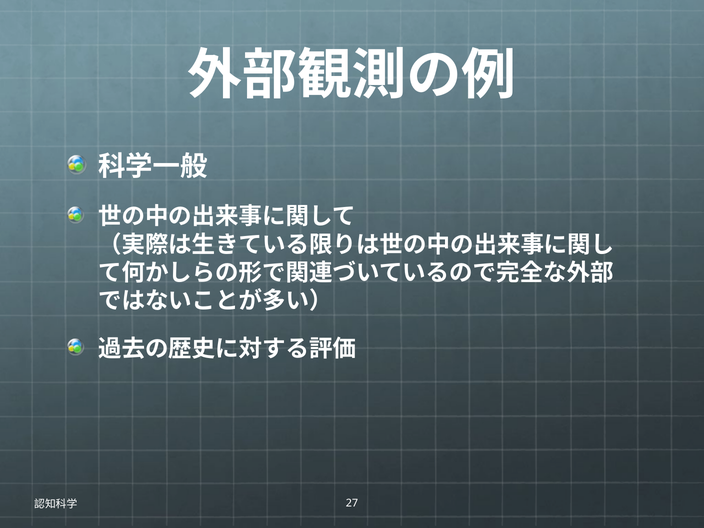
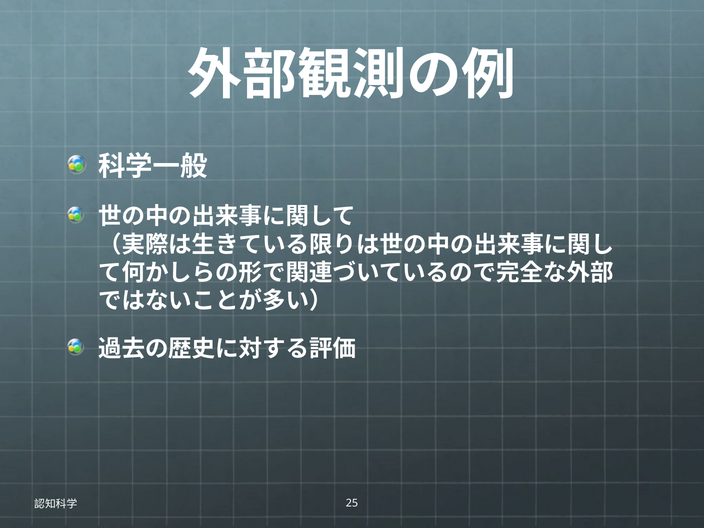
27: 27 -> 25
